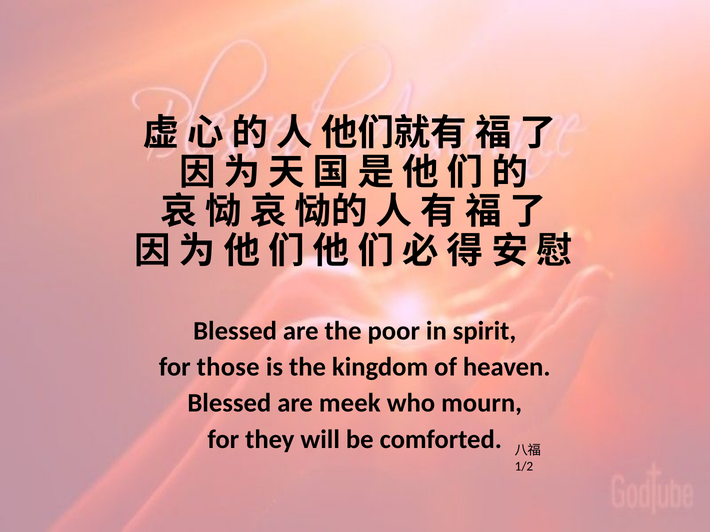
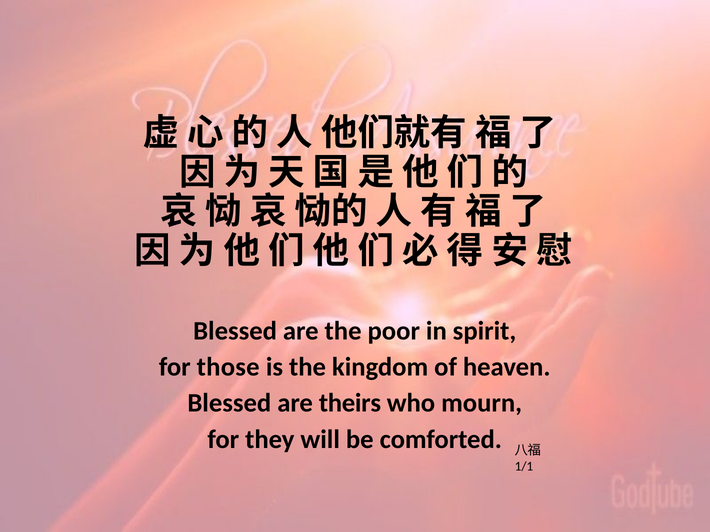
meek: meek -> theirs
1/2: 1/2 -> 1/1
